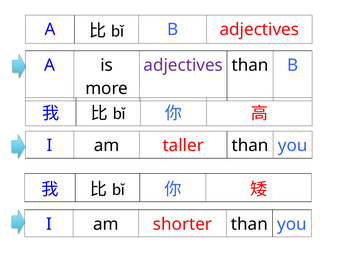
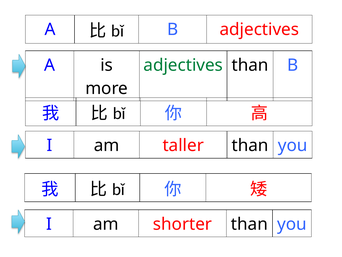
adjectives at (183, 65) colour: purple -> green
